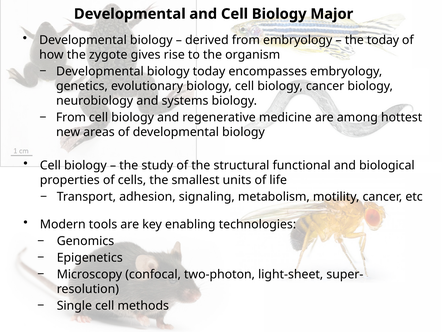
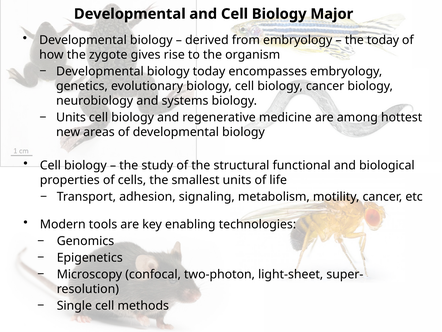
From at (71, 117): From -> Units
